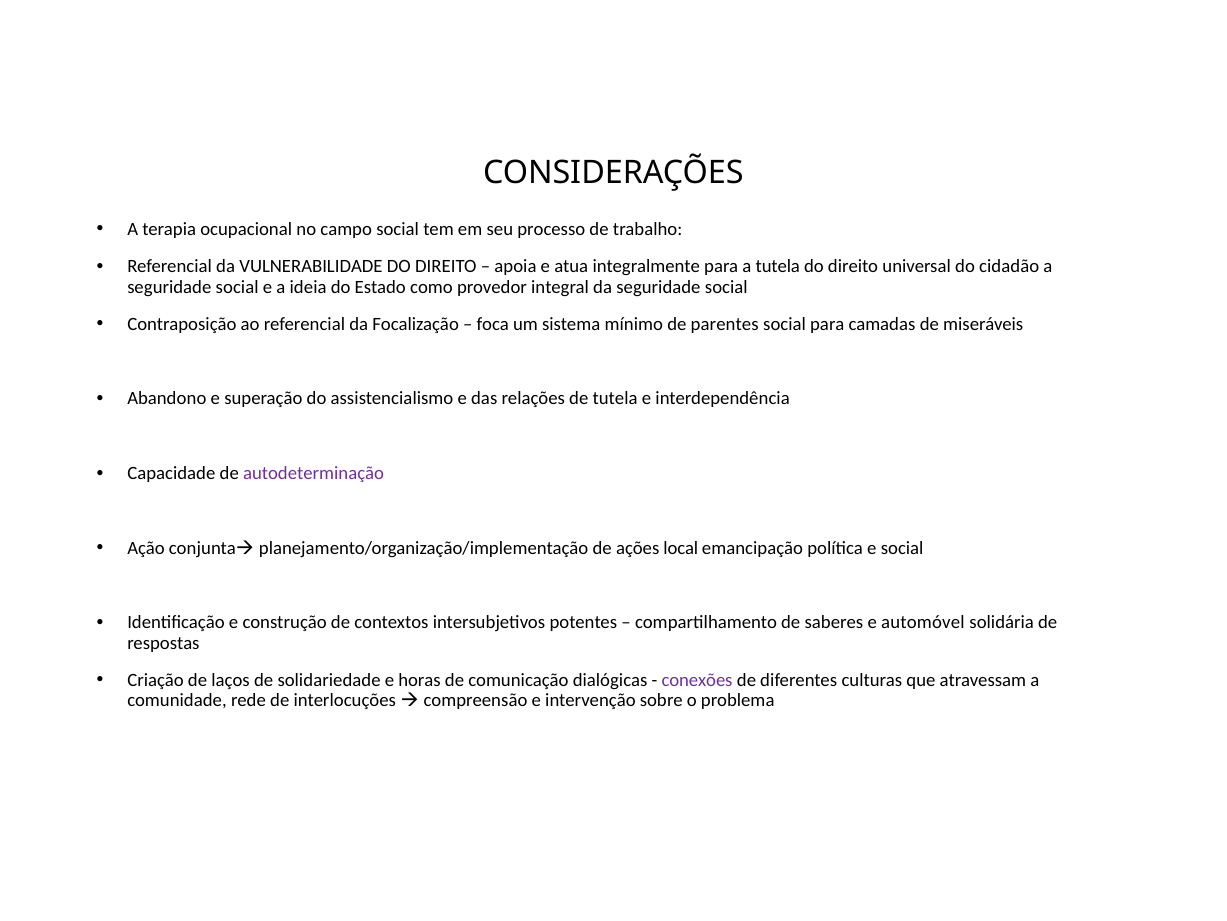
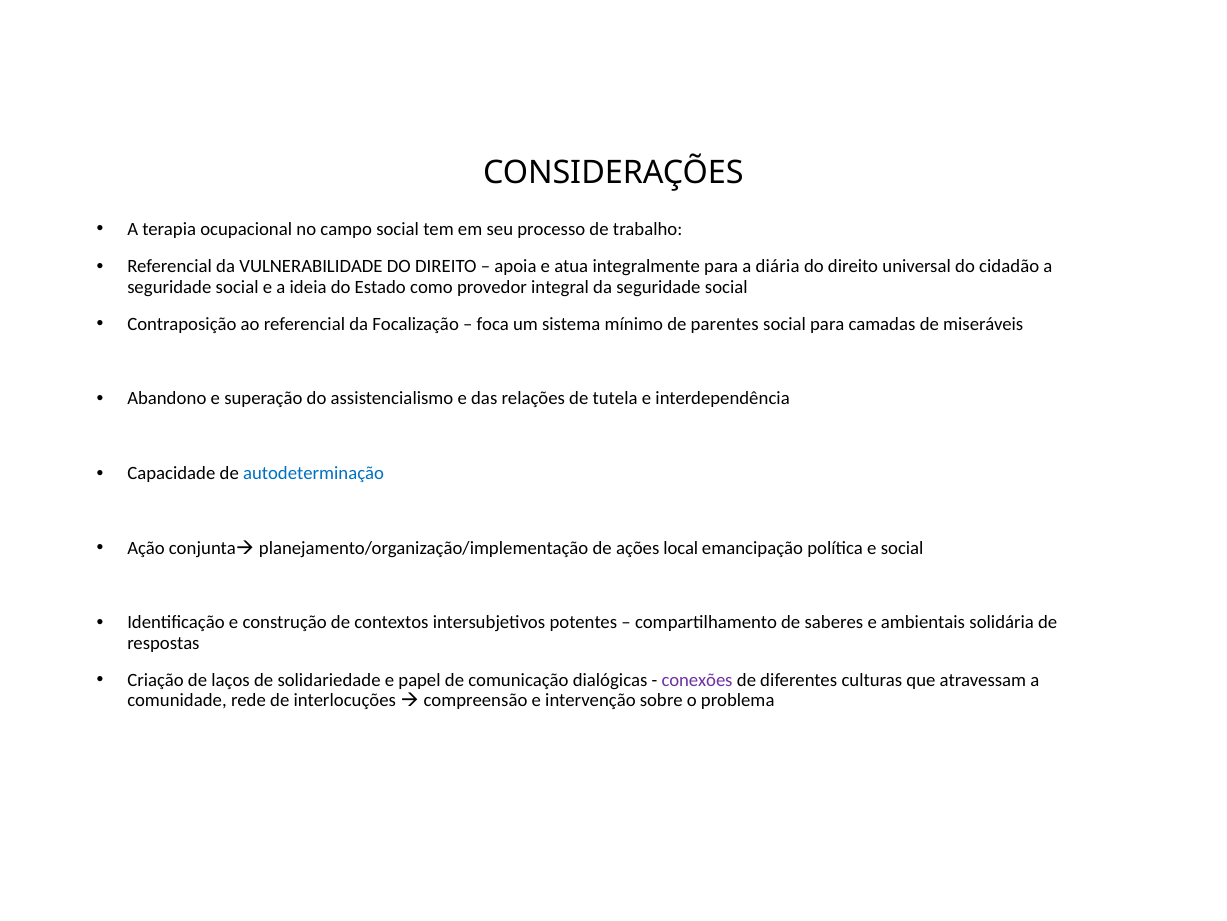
a tutela: tutela -> diária
autodeterminação colour: purple -> blue
automóvel: automóvel -> ambientais
horas: horas -> papel
